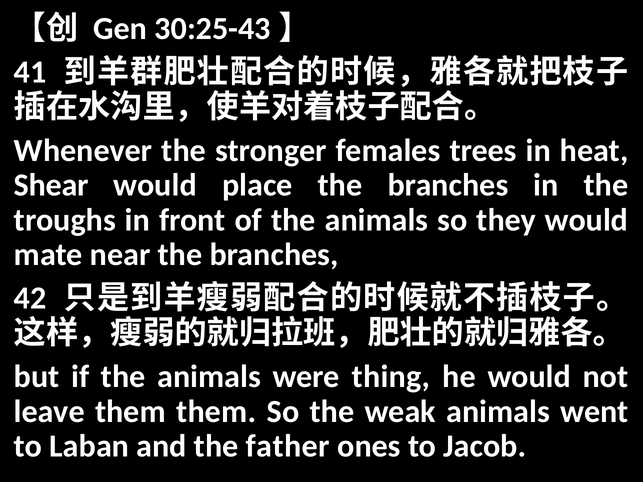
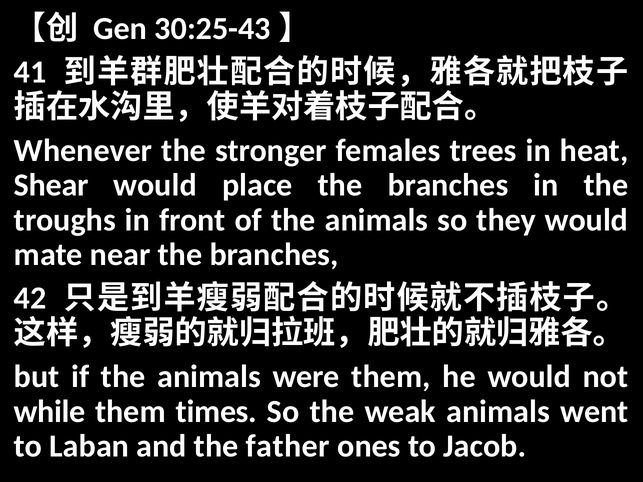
were thing: thing -> them
leave: leave -> while
them them: them -> times
